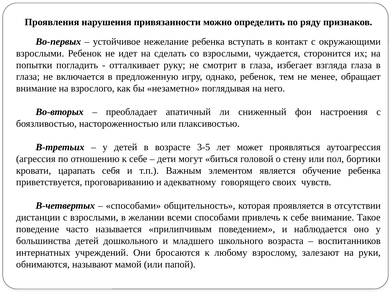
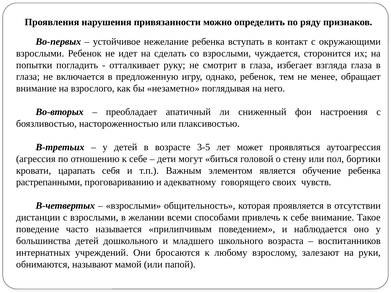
приветствуется: приветствуется -> растрепанными
способами at (133, 206): способами -> взрослыми
